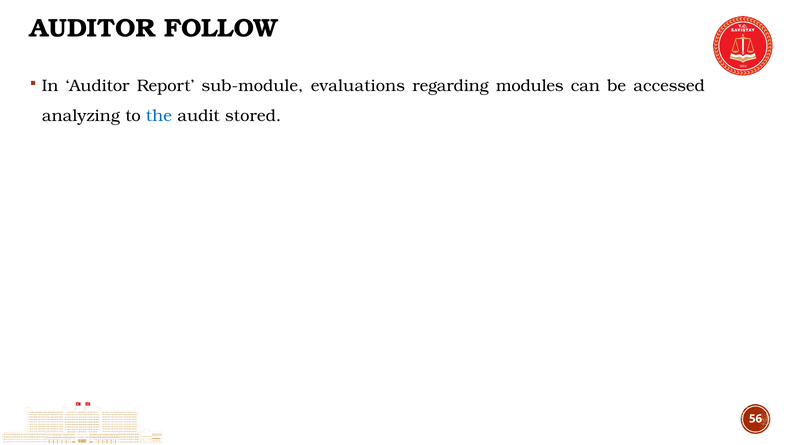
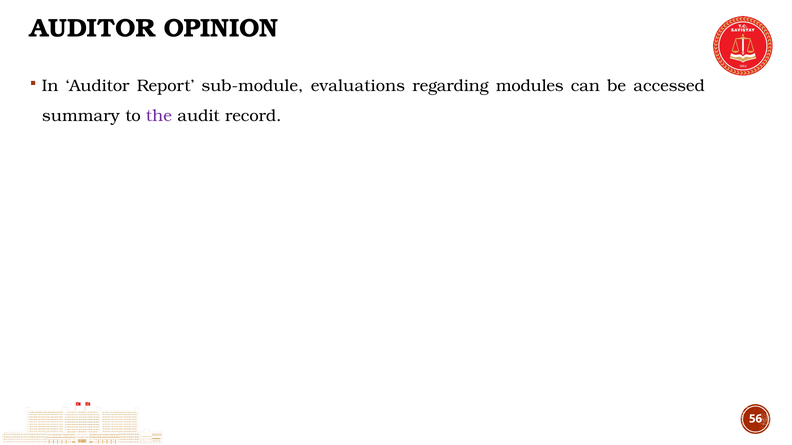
FOLLOW: FOLLOW -> OPINION
analyzing: analyzing -> summary
the colour: blue -> purple
stored: stored -> record
